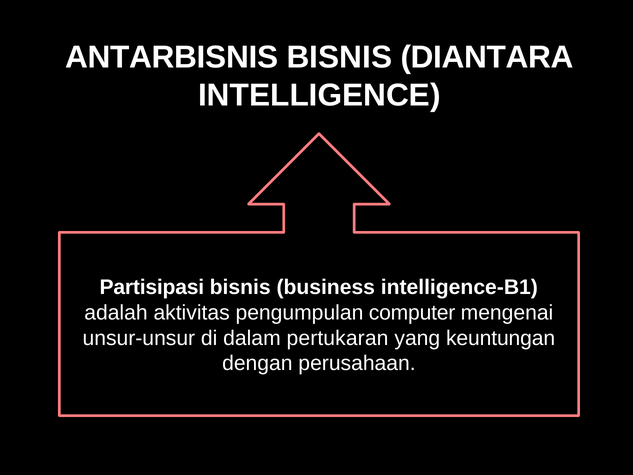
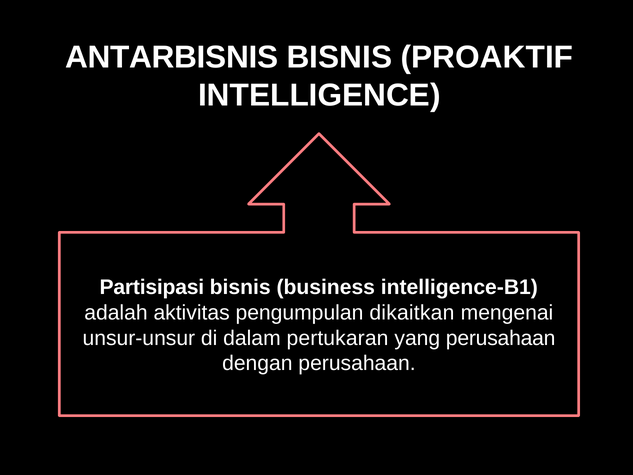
DIANTARA: DIANTARA -> PROAKTIF
computer: computer -> dikaitkan
yang keuntungan: keuntungan -> perusahaan
